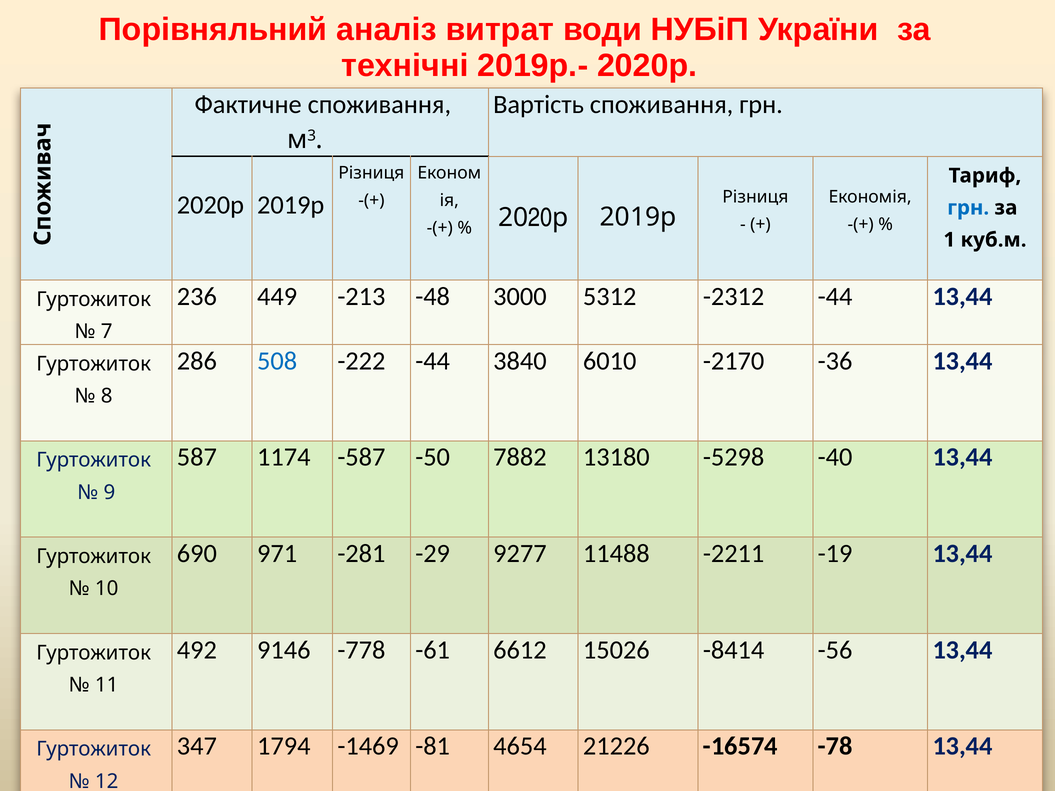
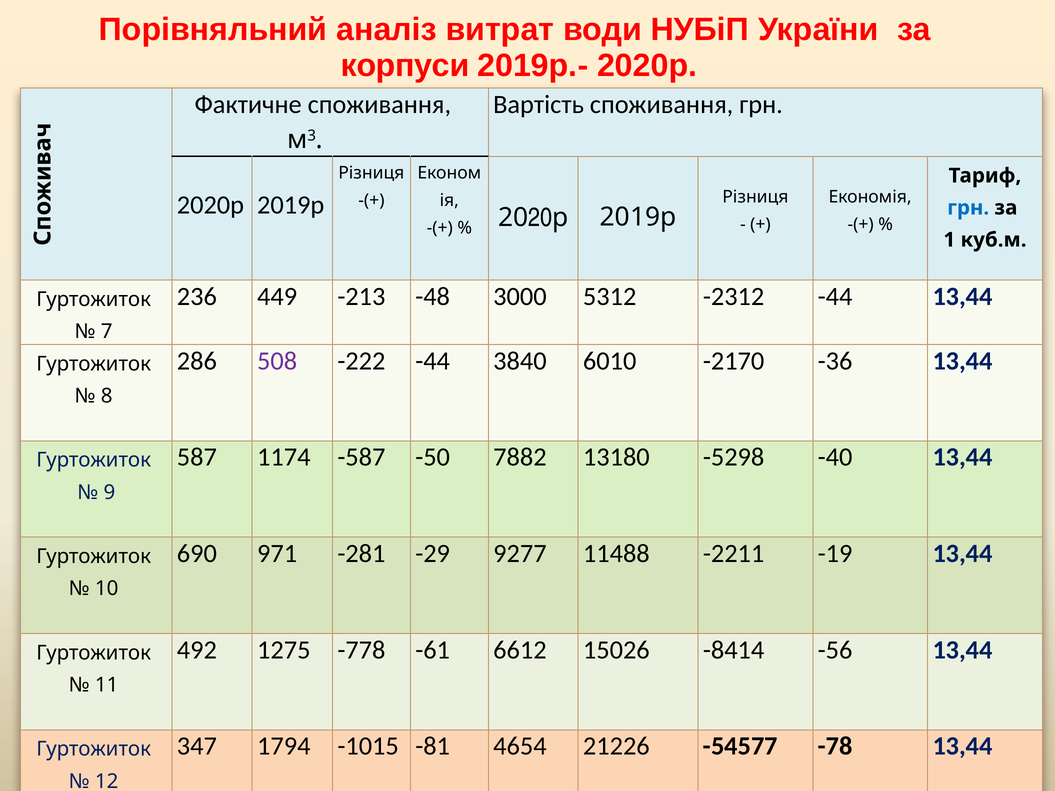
технічні: технічні -> корпуси
508 colour: blue -> purple
9146: 9146 -> 1275
-1469: -1469 -> -1015
-16574: -16574 -> -54577
